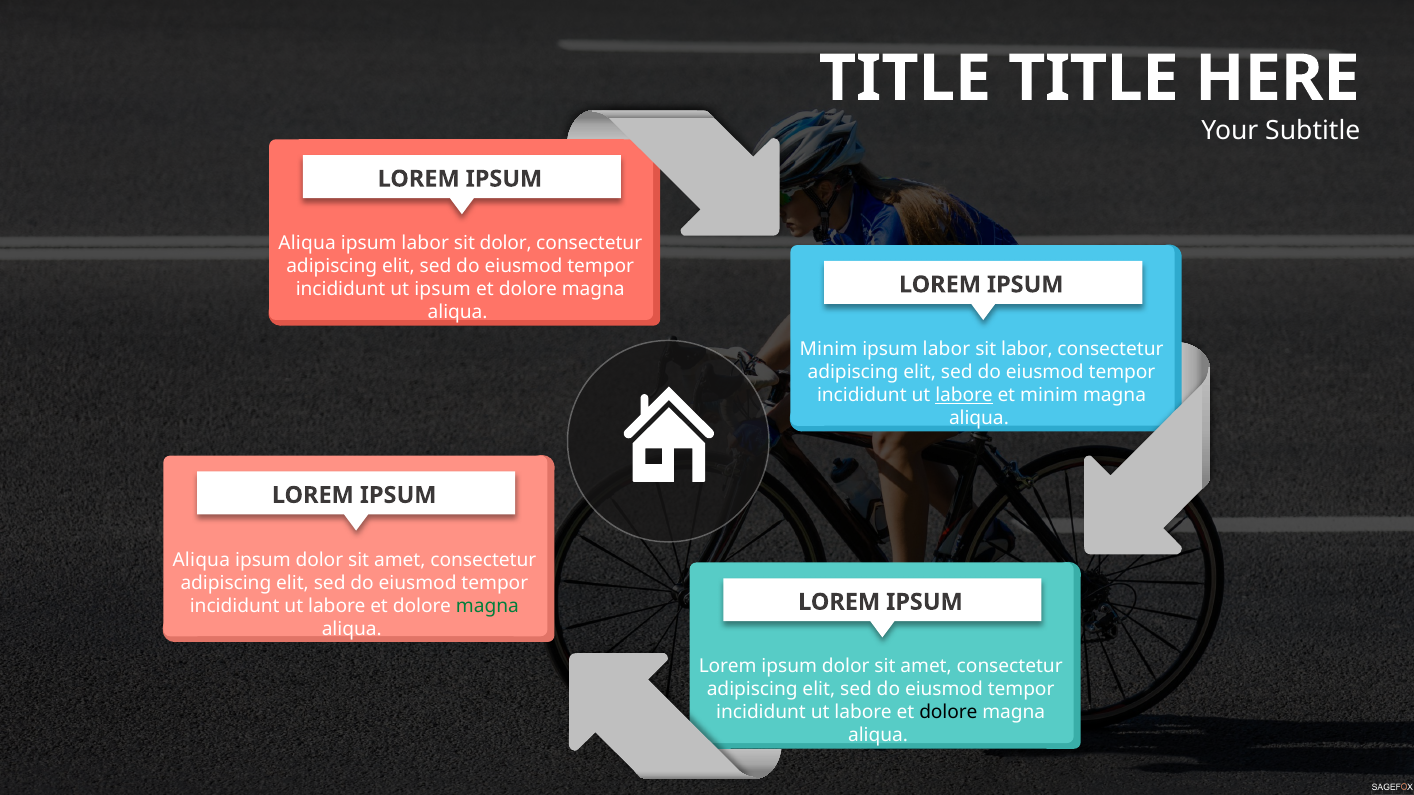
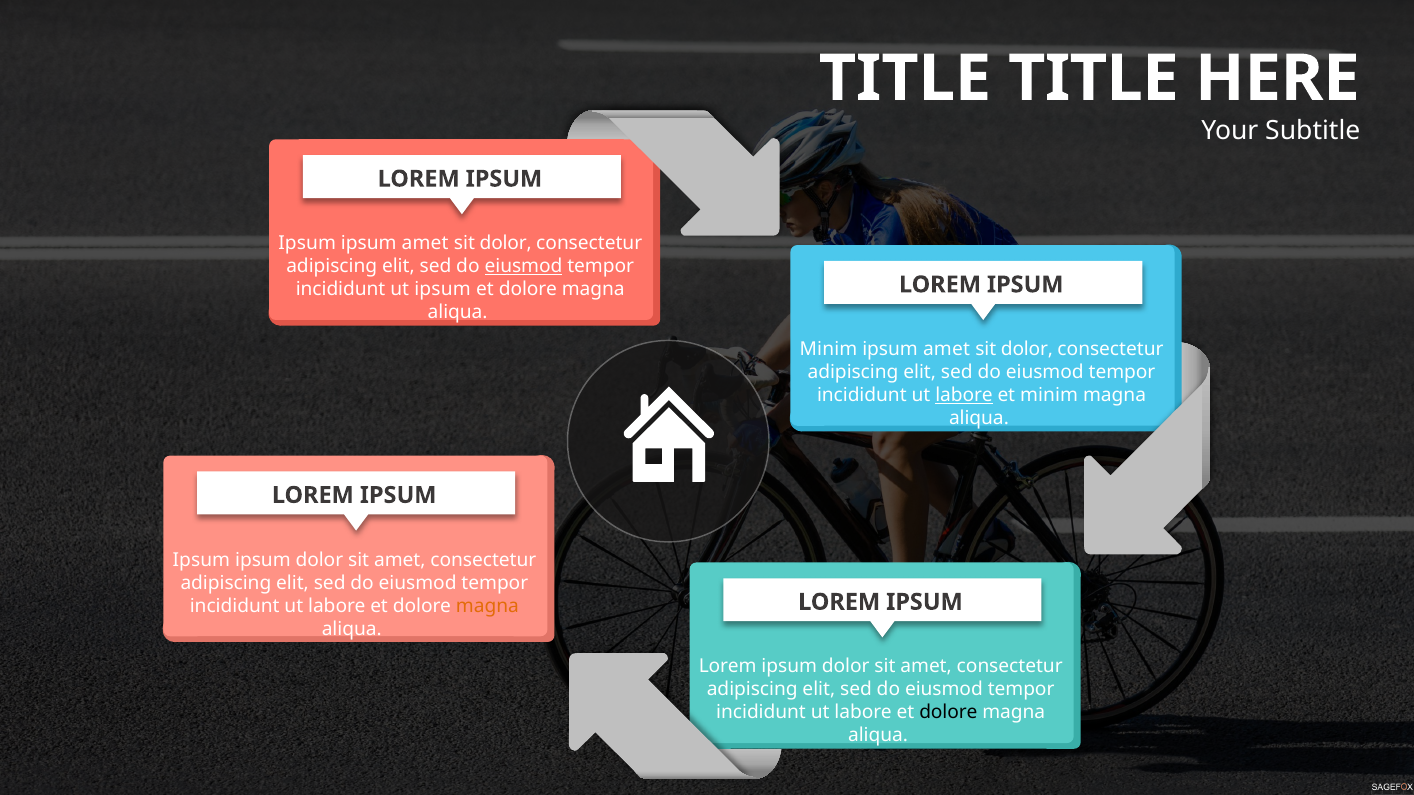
Aliqua at (307, 244): Aliqua -> Ipsum
labor at (425, 244): labor -> amet
eiusmod at (524, 267) underline: none -> present
labor at (947, 349): labor -> amet
labor at (1027, 349): labor -> dolor
Aliqua at (201, 560): Aliqua -> Ipsum
magna at (487, 606) colour: green -> orange
